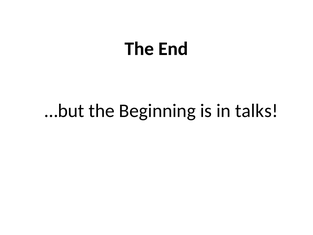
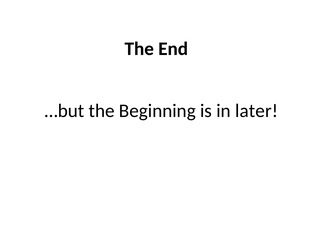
talks: talks -> later
